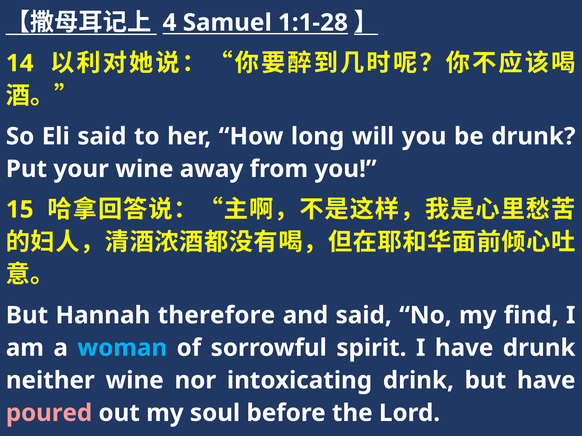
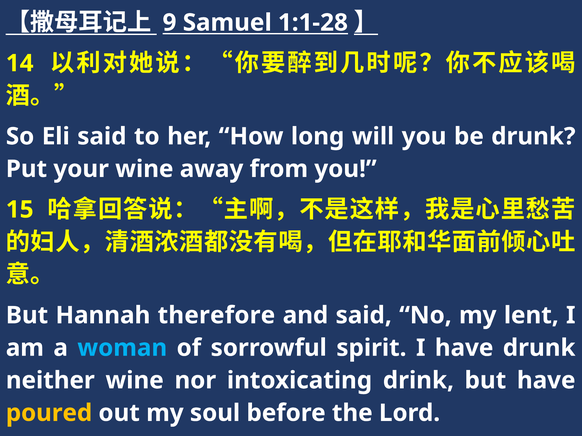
4: 4 -> 9
find: find -> lent
poured colour: pink -> yellow
